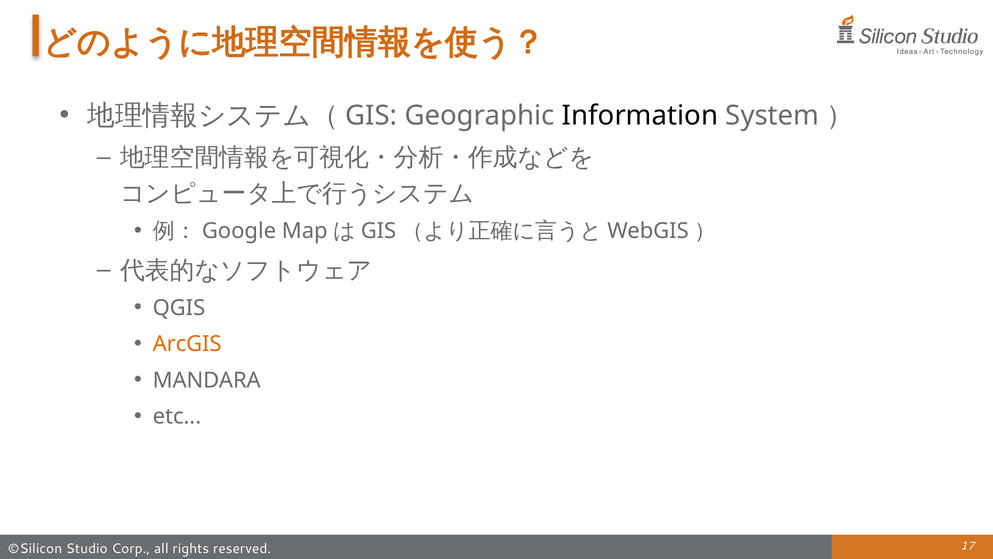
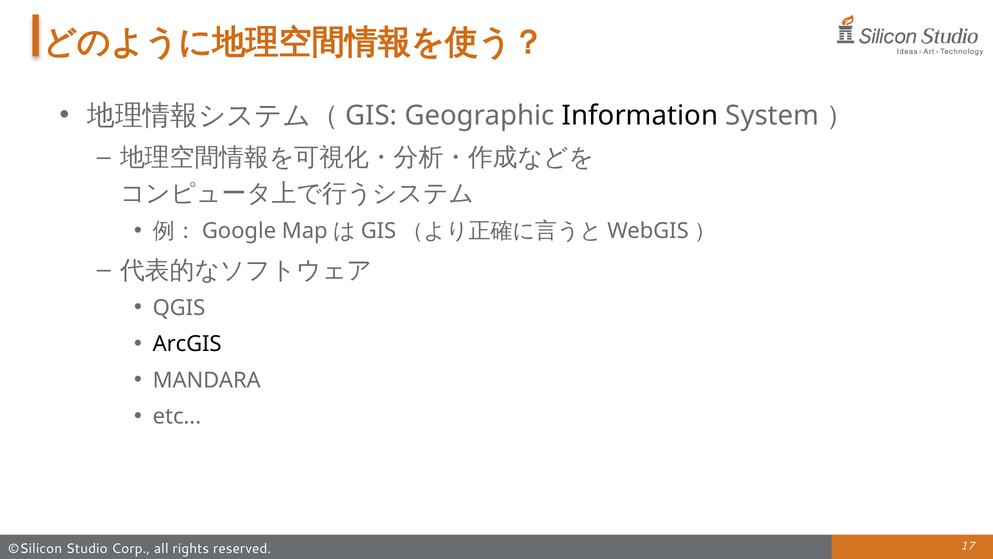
ArcGIS colour: orange -> black
